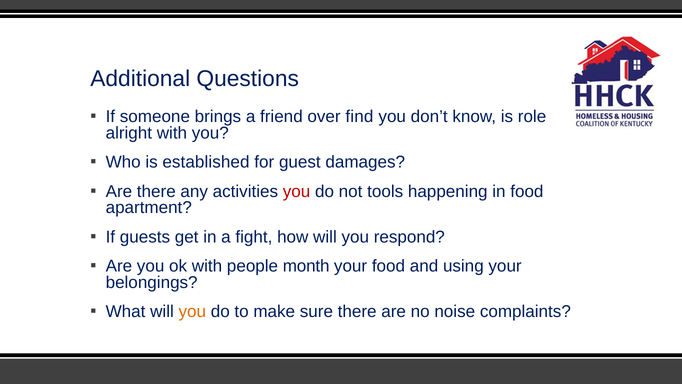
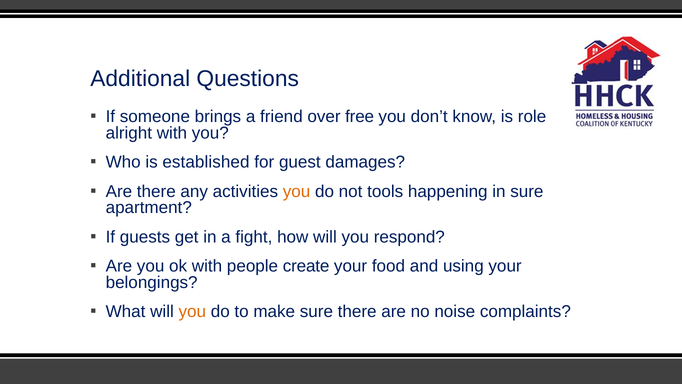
find: find -> free
you at (297, 191) colour: red -> orange
in food: food -> sure
month: month -> create
